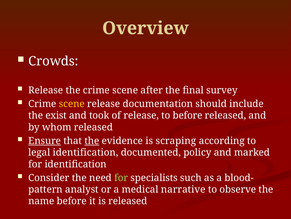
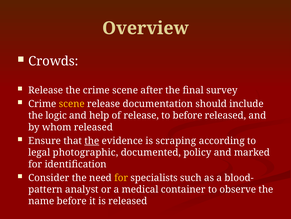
exist: exist -> logic
took: took -> help
Ensure underline: present -> none
legal identification: identification -> photographic
for at (121, 177) colour: light green -> yellow
narrative: narrative -> container
